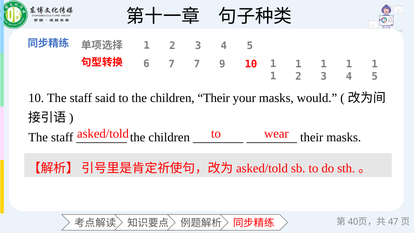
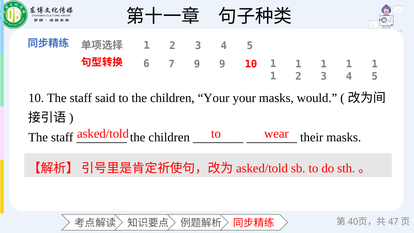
7 7: 7 -> 9
children Their: Their -> Your
